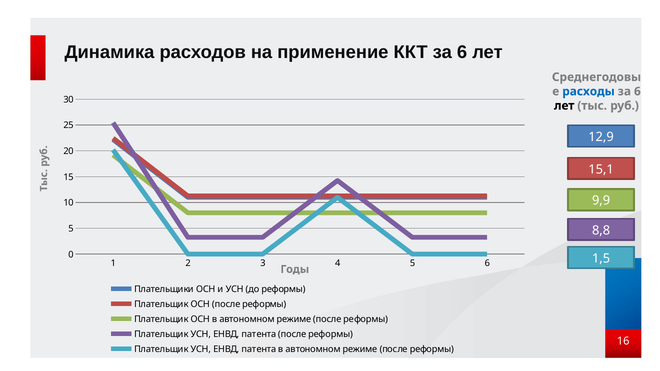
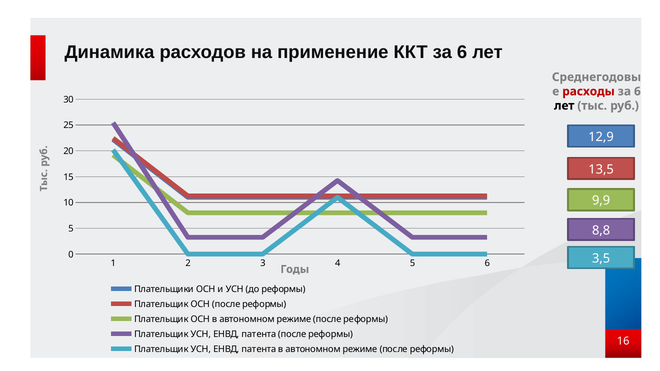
расходы colour: blue -> red
15,1: 15,1 -> 13,5
1,5: 1,5 -> 3,5
